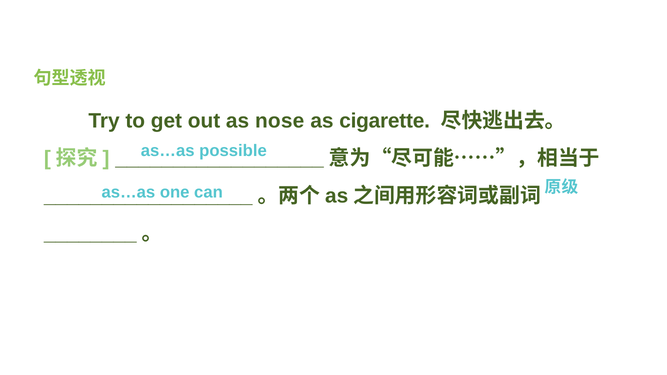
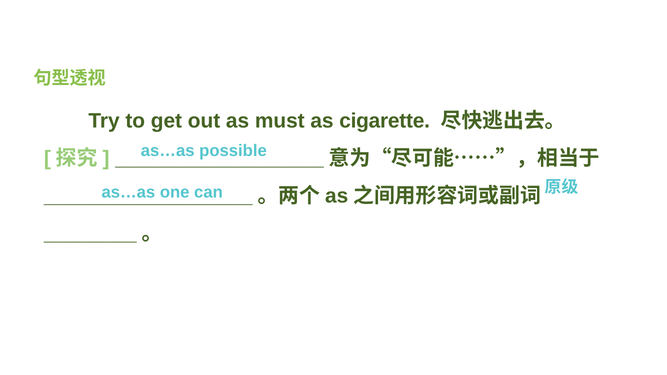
nose: nose -> must
